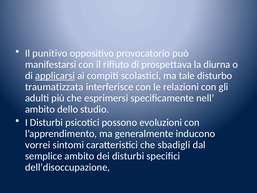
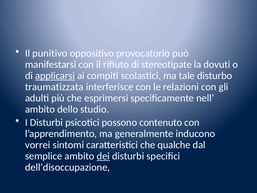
prospettava: prospettava -> stereotipate
diurna: diurna -> dovuti
evoluzioni: evoluzioni -> contenuto
sbadigli: sbadigli -> qualche
dei underline: none -> present
